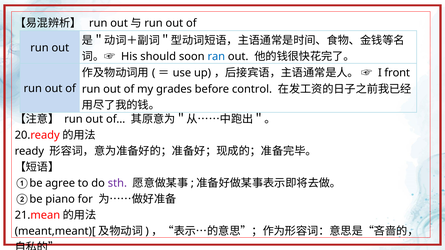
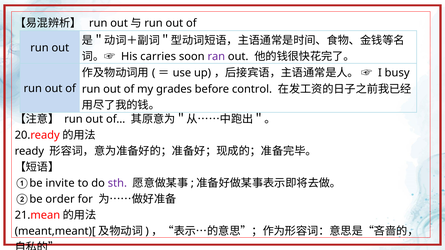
should: should -> carries
ran colour: blue -> purple
front: front -> busy
agree: agree -> invite
piano: piano -> order
